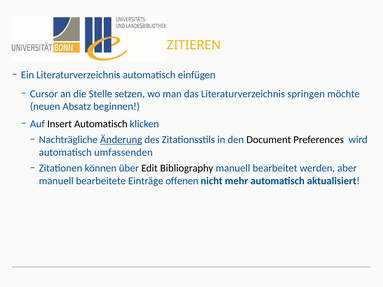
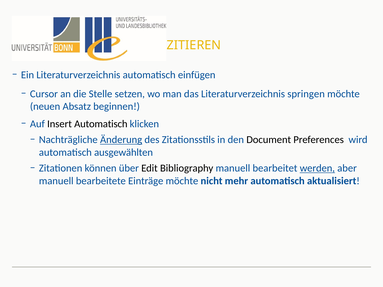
umfassenden: umfassenden -> ausgewählten
werden underline: none -> present
Einträge offenen: offenen -> möchte
